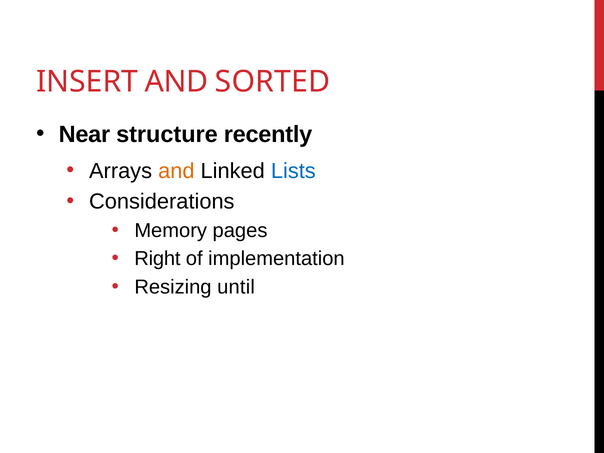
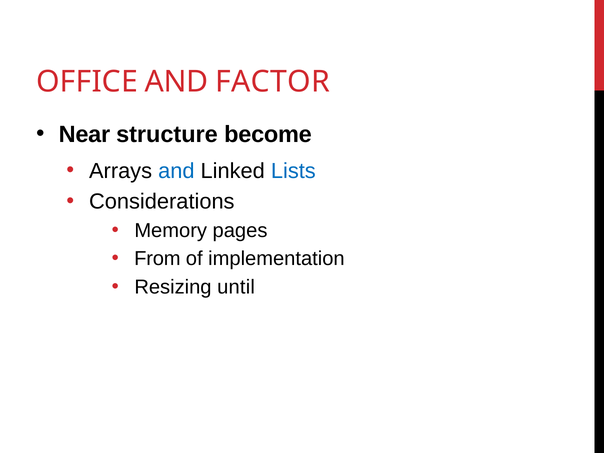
INSERT: INSERT -> OFFICE
SORTED: SORTED -> FACTOR
recently: recently -> become
and at (176, 171) colour: orange -> blue
Right: Right -> From
